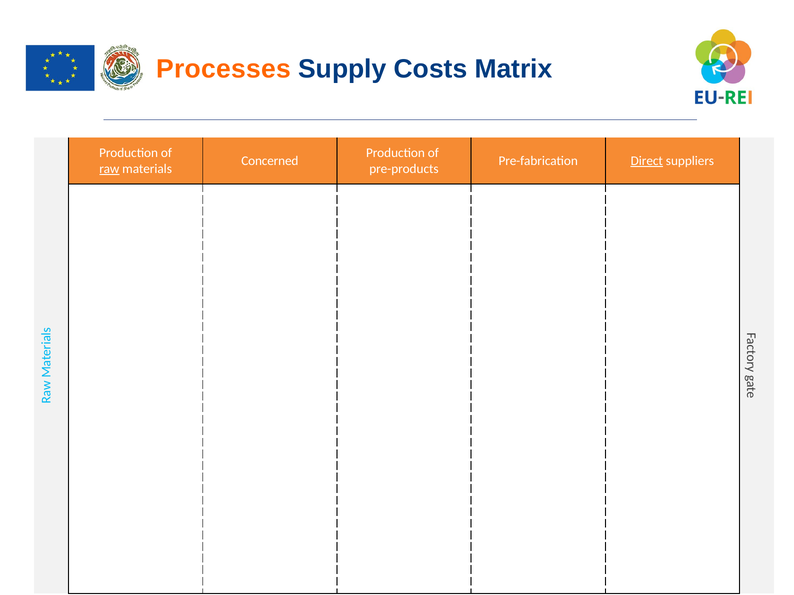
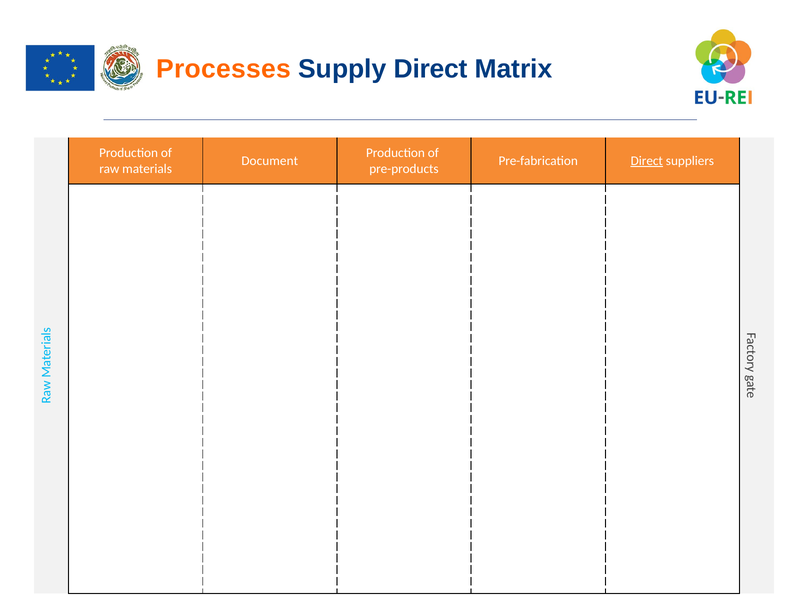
Supply Costs: Costs -> Direct
Concerned: Concerned -> Document
raw underline: present -> none
